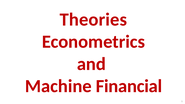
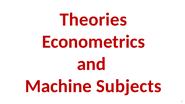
Financial: Financial -> Subjects
